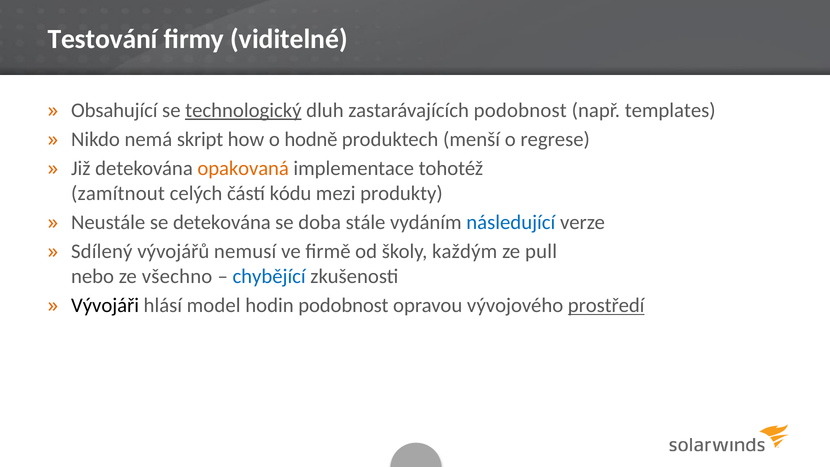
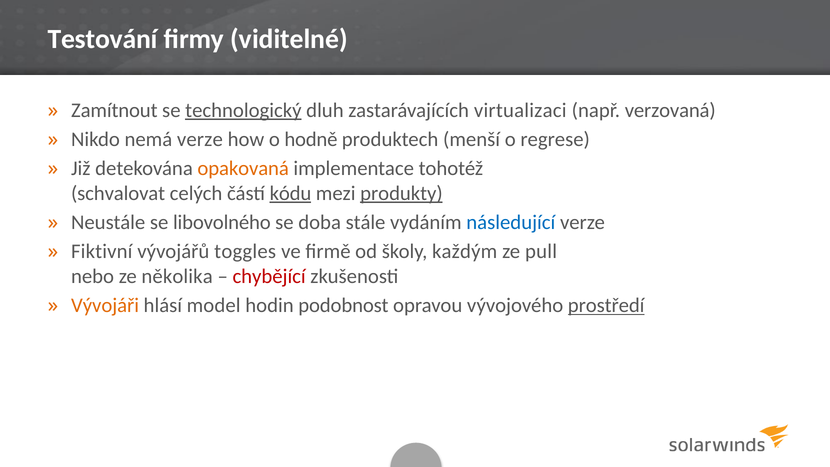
Obsahující: Obsahující -> Zamítnout
zastarávajících podobnost: podobnost -> virtualizaci
templates: templates -> verzovaná
nemá skript: skript -> verze
zamítnout: zamítnout -> schvalovat
kódu underline: none -> present
produkty underline: none -> present
se detekována: detekována -> libovolného
Sdílený: Sdílený -> Fiktivní
nemusí: nemusí -> toggles
všechno: všechno -> několika
chybějící colour: blue -> red
Vývojáři colour: black -> orange
